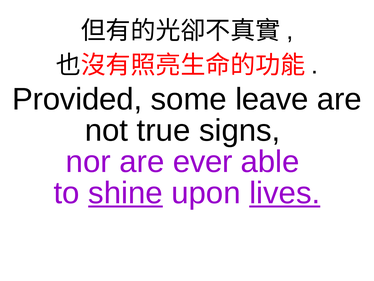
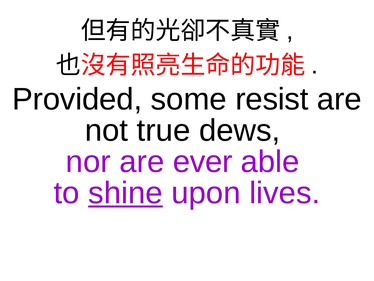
leave: leave -> resist
signs: signs -> dews
lives underline: present -> none
